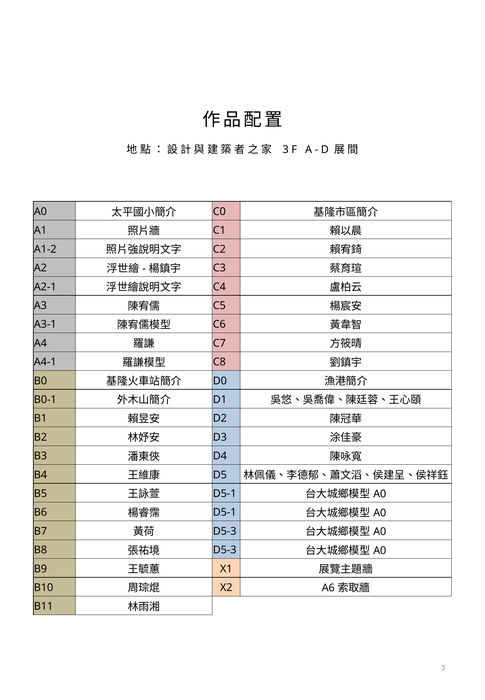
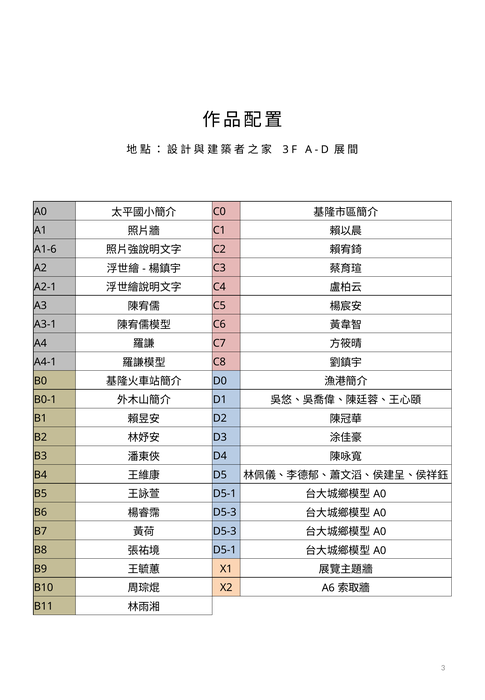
A1-2: A1-2 -> A1-6
D5-1 at (225, 513): D5-1 -> D5-3
D5-3 at (225, 550): D5-3 -> D5-1
